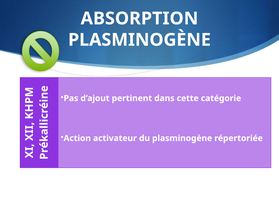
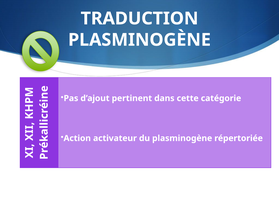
ABSORPTION: ABSORPTION -> TRADUCTION
